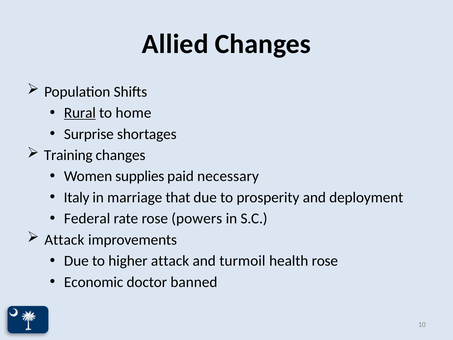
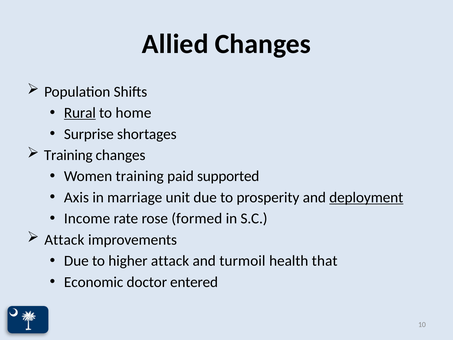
Women supplies: supplies -> training
necessary: necessary -> supported
Italy: Italy -> Axis
that: that -> unit
deployment underline: none -> present
Federal: Federal -> Income
powers: powers -> formed
health rose: rose -> that
banned: banned -> entered
